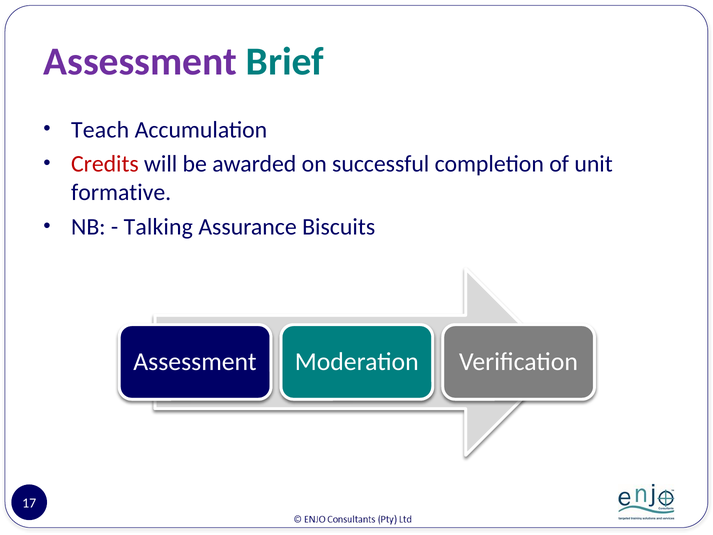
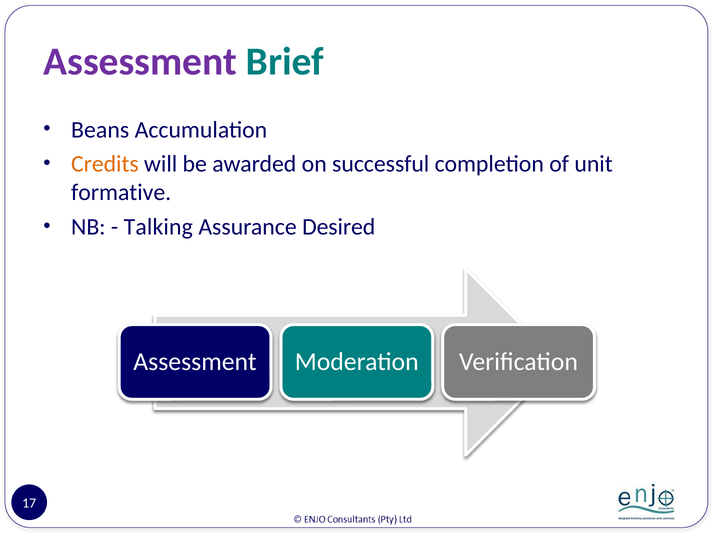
Teach: Teach -> Beans
Credits colour: red -> orange
Biscuits: Biscuits -> Desired
